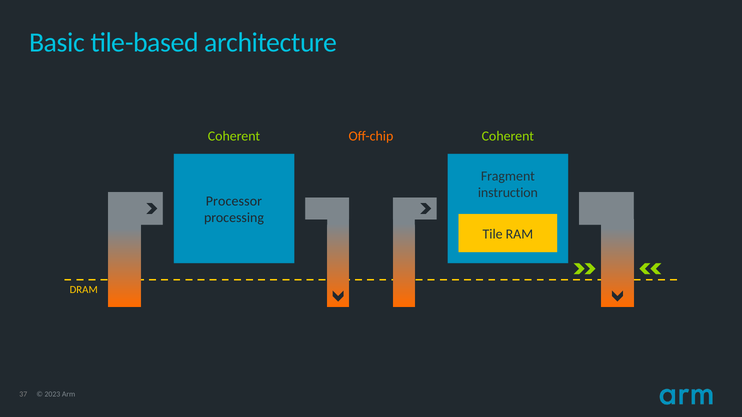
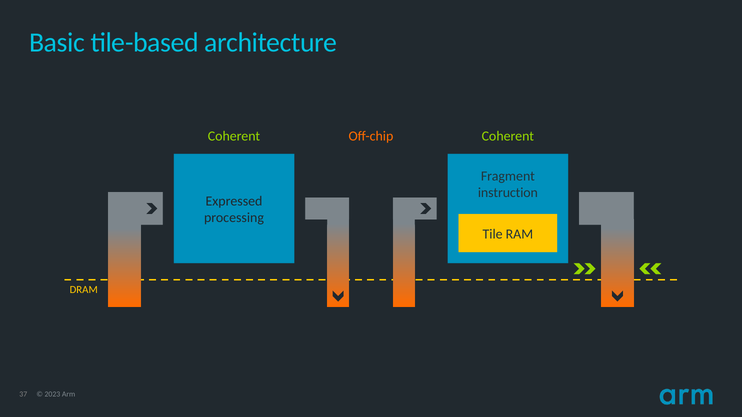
Processor: Processor -> Expressed
